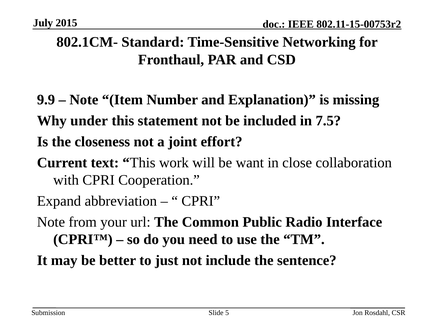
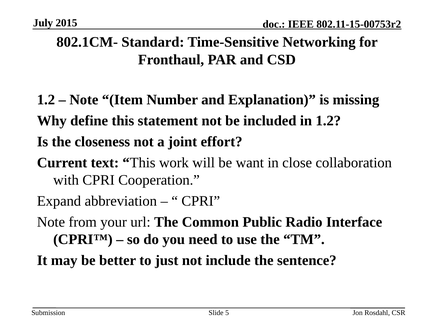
9.9 at (46, 99): 9.9 -> 1.2
under: under -> define
in 7.5: 7.5 -> 1.2
